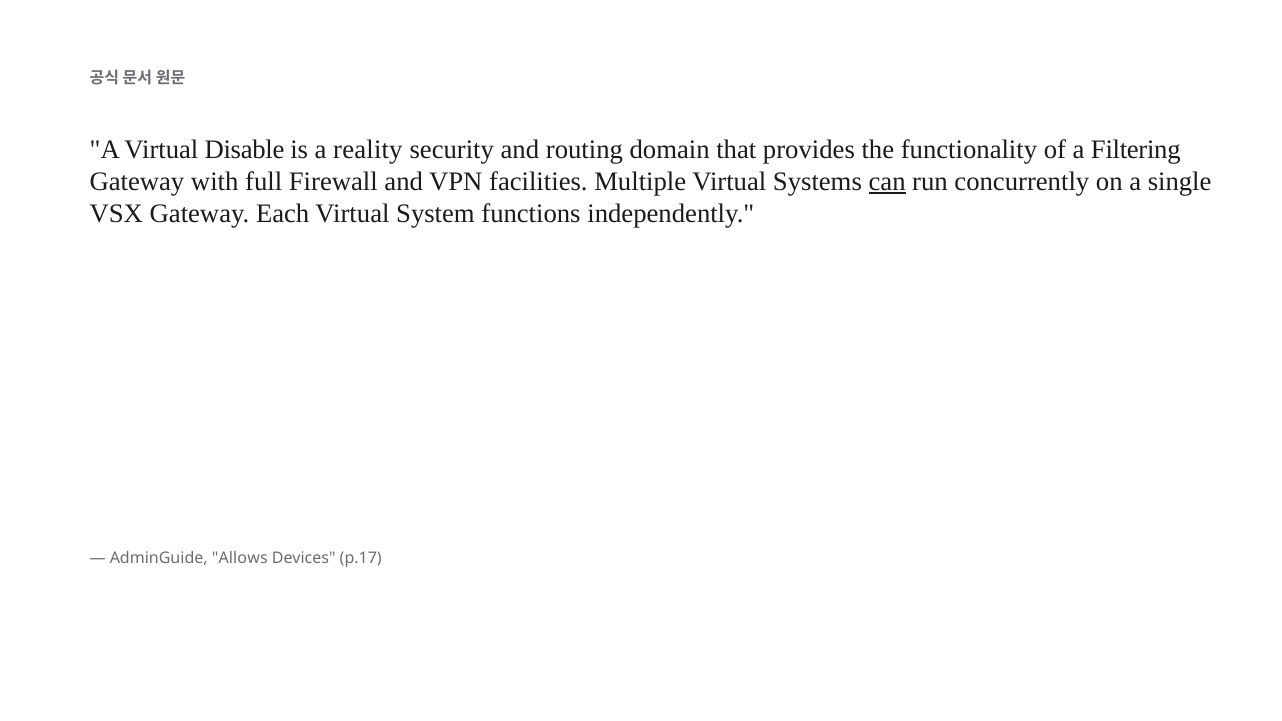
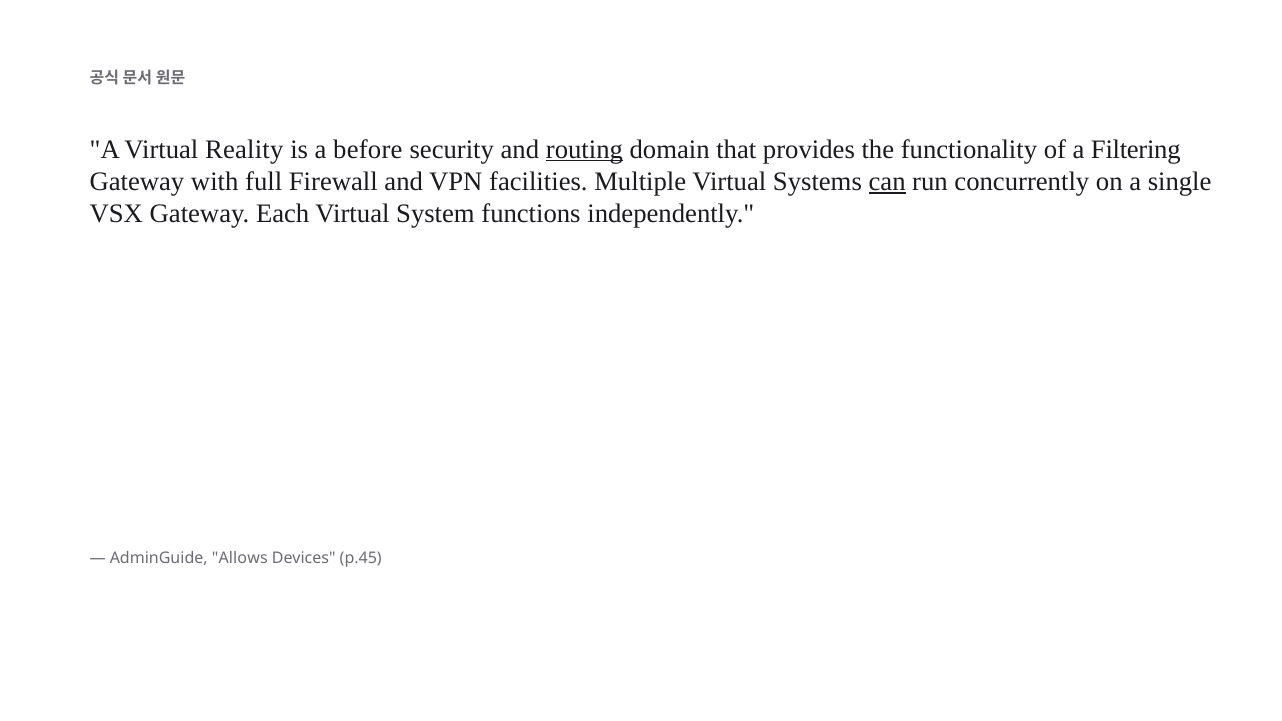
Disable: Disable -> Reality
reality: reality -> before
routing underline: none -> present
p.17: p.17 -> p.45
